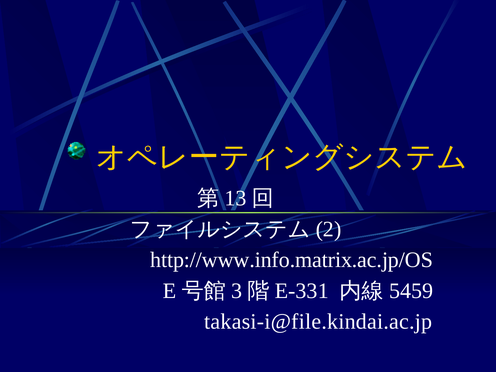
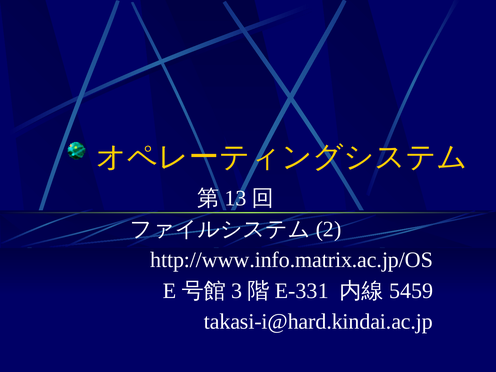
takasi-i@file.kindai.ac.jp: takasi-i@file.kindai.ac.jp -> takasi-i@hard.kindai.ac.jp
